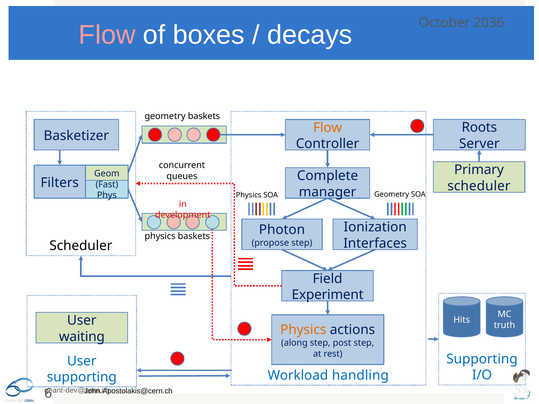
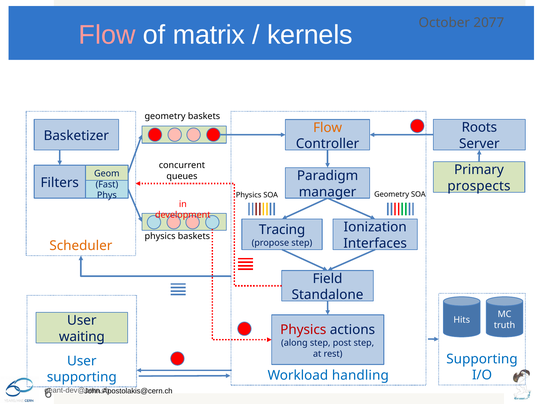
2036: 2036 -> 2077
boxes: boxes -> matrix
decays: decays -> kernels
Complete: Complete -> Paradigm
scheduler at (479, 186): scheduler -> prospects
Photon: Photon -> Tracing
Scheduler at (81, 246) colour: black -> orange
Experiment: Experiment -> Standalone
Physics at (303, 330) colour: orange -> red
